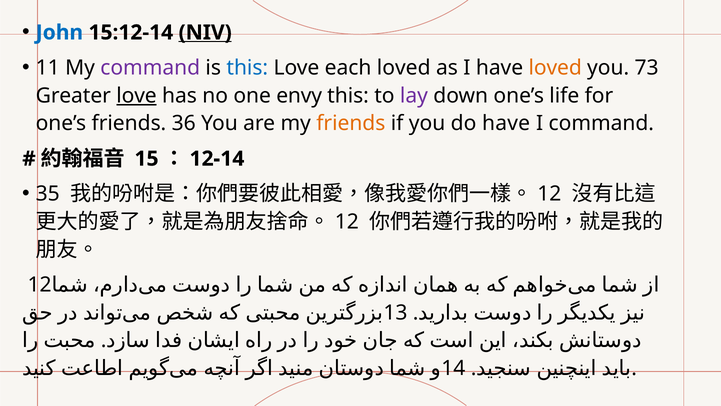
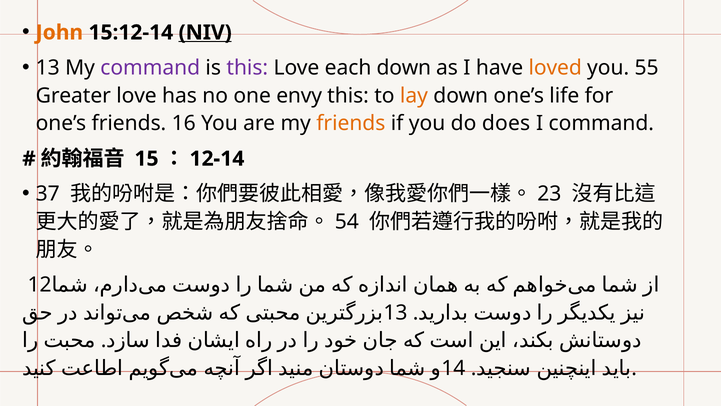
John colour: blue -> orange
11 at (48, 68): 11 -> 13
this at (247, 68) colour: blue -> purple
each loved: loved -> down
73: 73 -> 55
love at (137, 96) underline: present -> none
lay colour: purple -> orange
36: 36 -> 16
do have: have -> does
35: 35 -> 37
12 at (549, 194): 12 -> 23
12 at (347, 222): 12 -> 54
